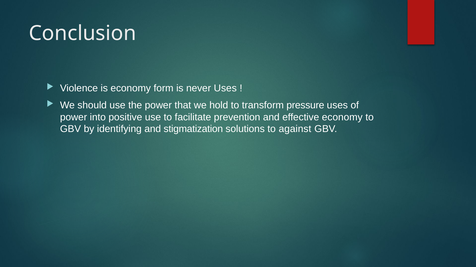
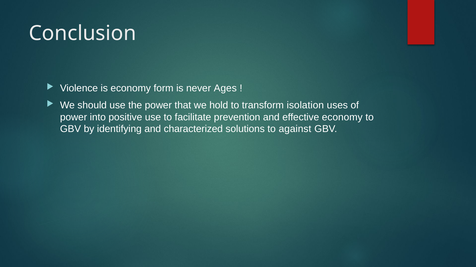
never Uses: Uses -> Ages
pressure: pressure -> isolation
stigmatization: stigmatization -> characterized
